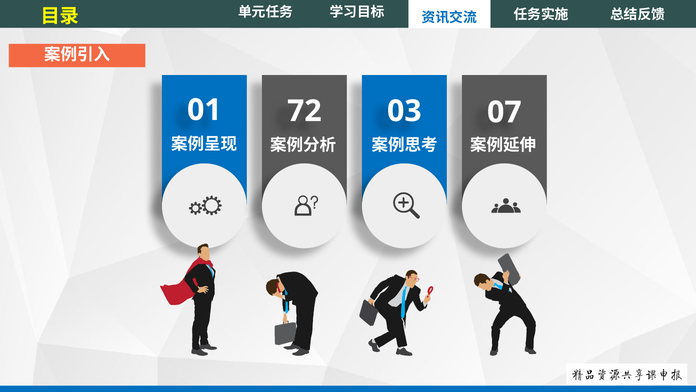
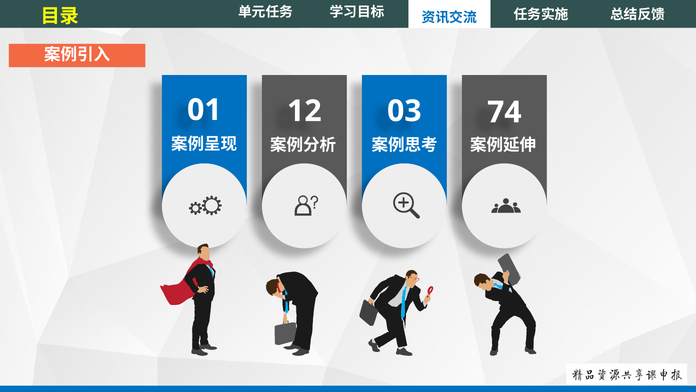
72: 72 -> 12
07: 07 -> 74
